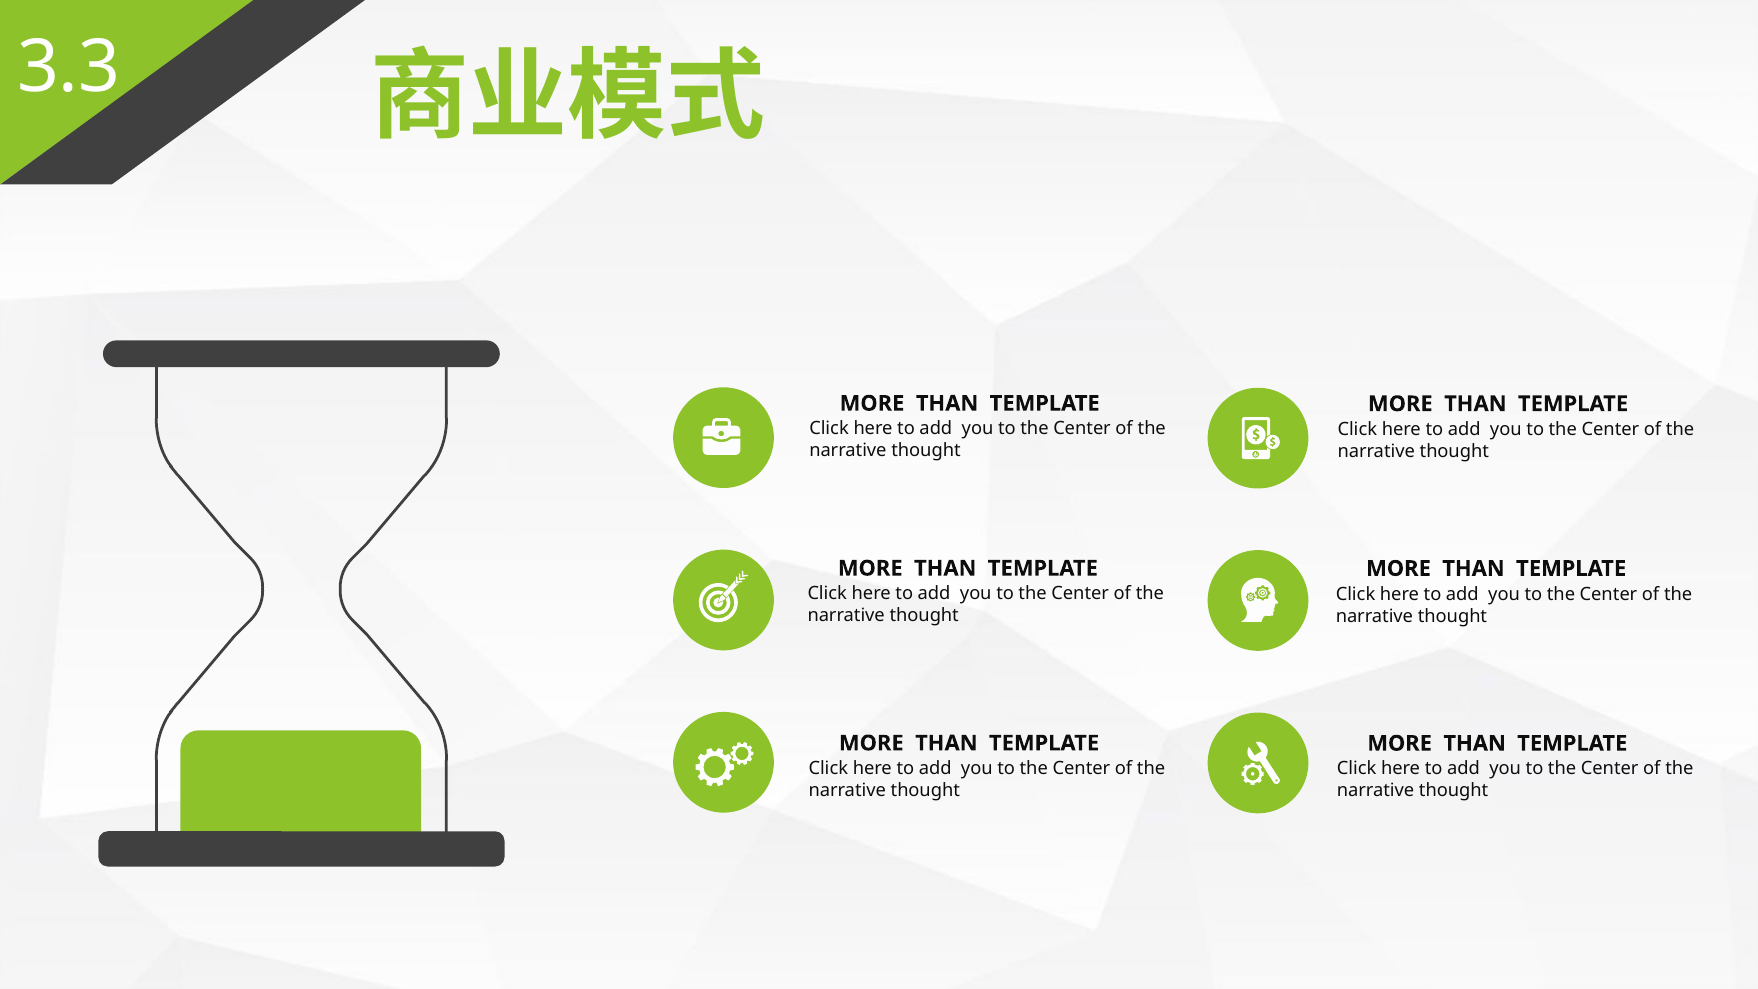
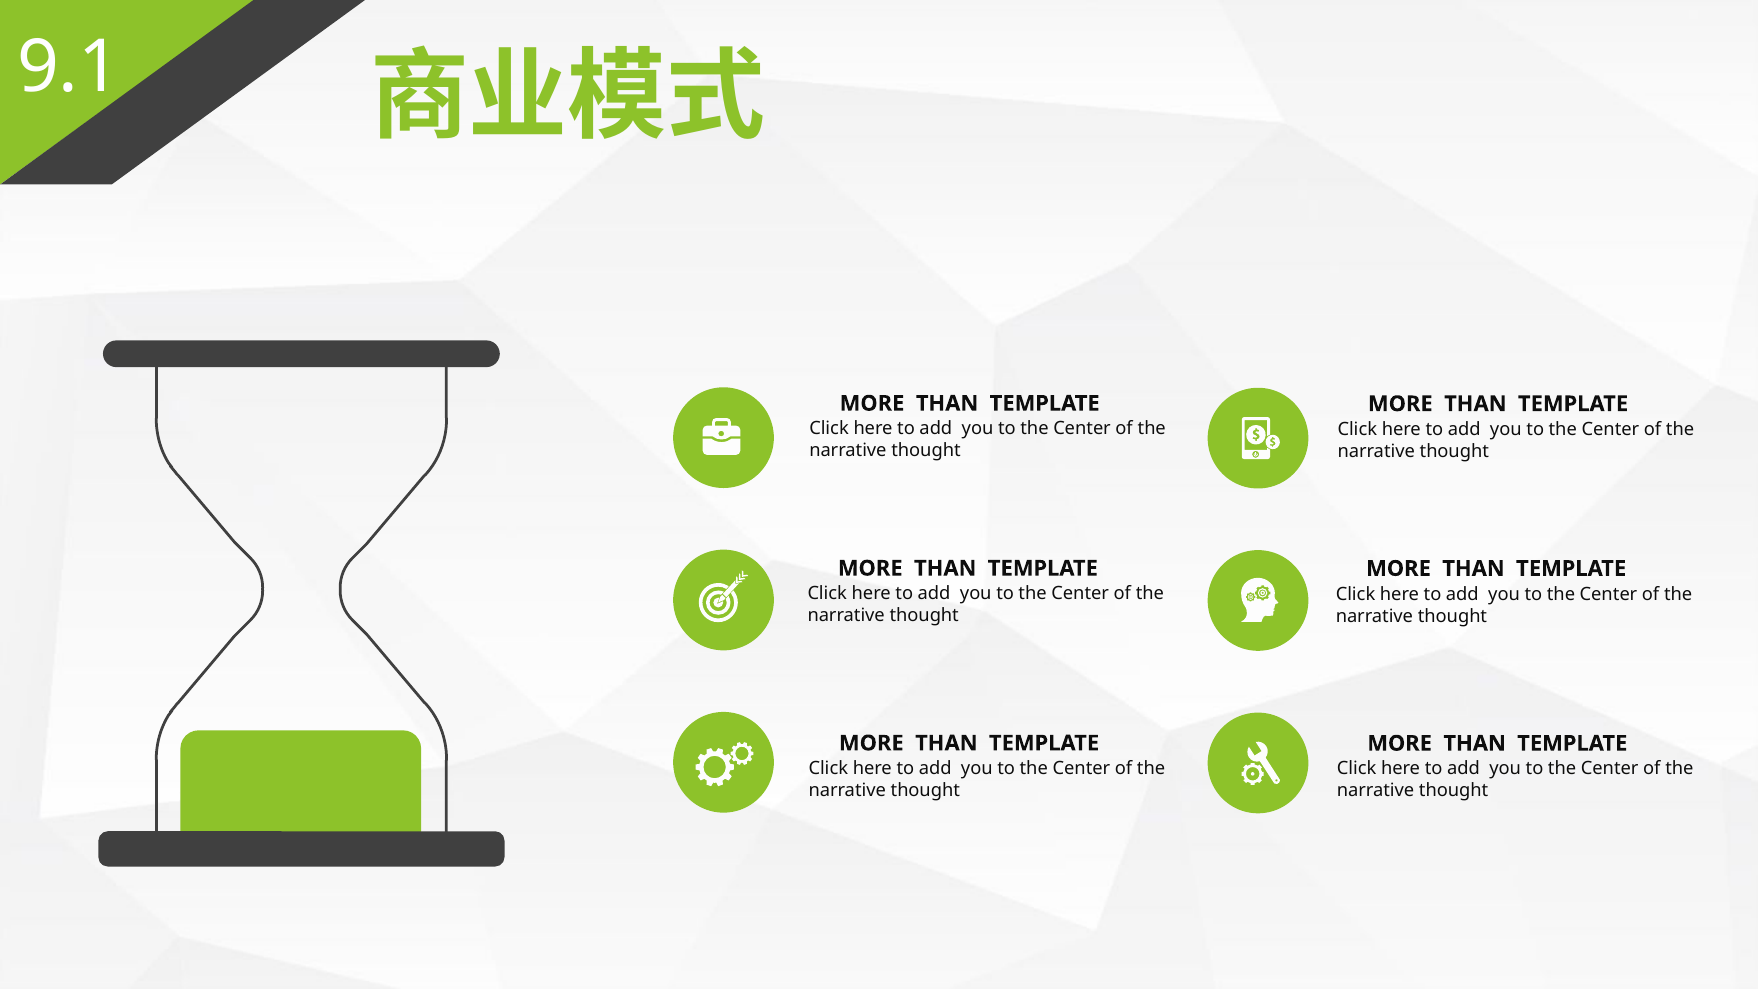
3.3: 3.3 -> 9.1
